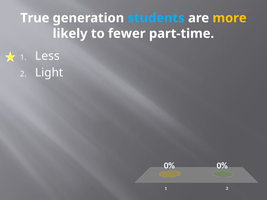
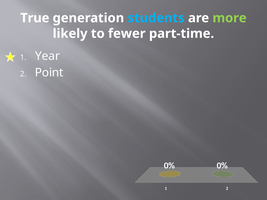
more colour: yellow -> light green
Less: Less -> Year
Light: Light -> Point
